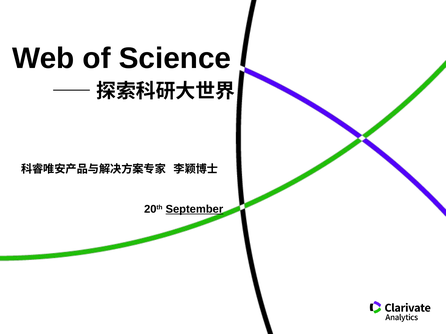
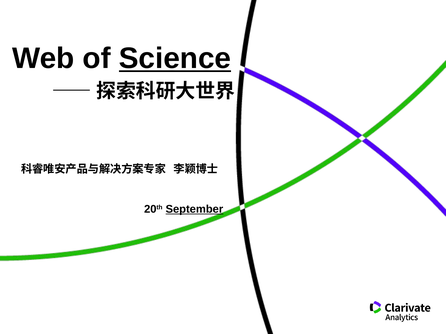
Science underline: none -> present
